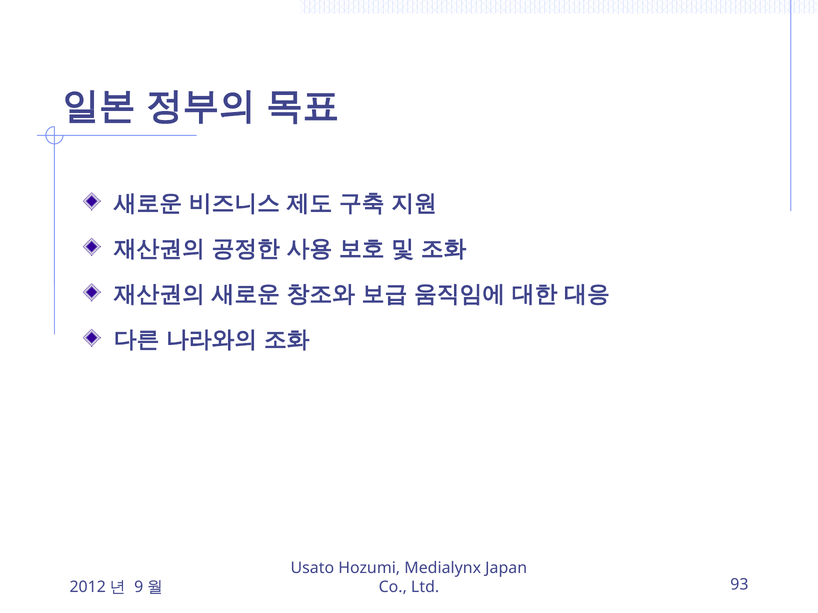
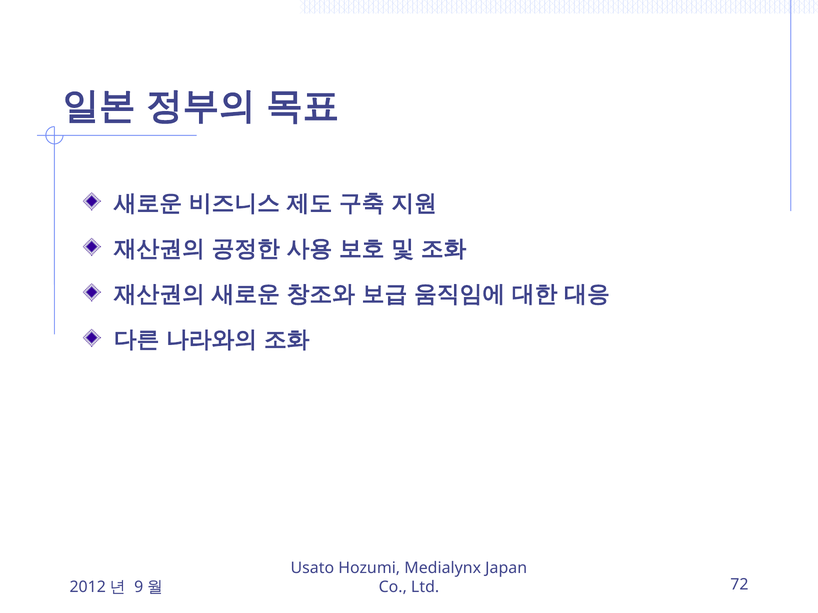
93: 93 -> 72
